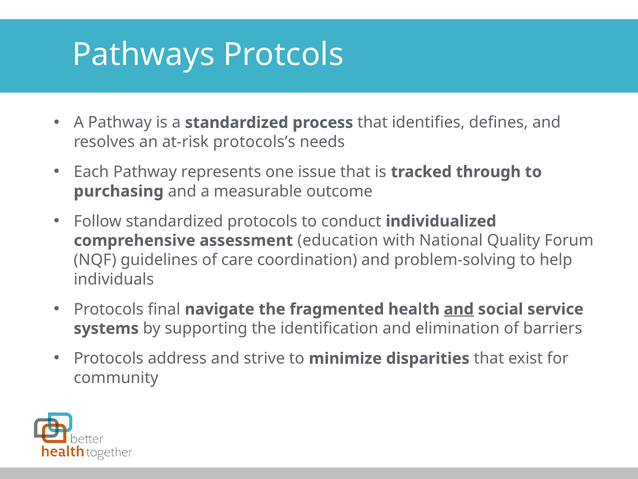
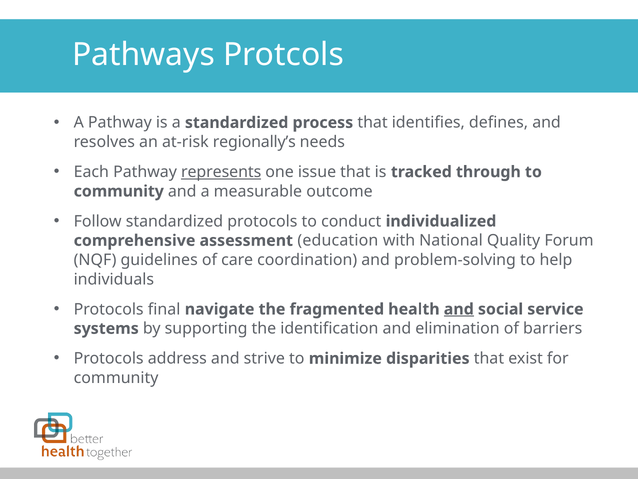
protocols’s: protocols’s -> regionally’s
represents underline: none -> present
purchasing at (119, 191): purchasing -> community
